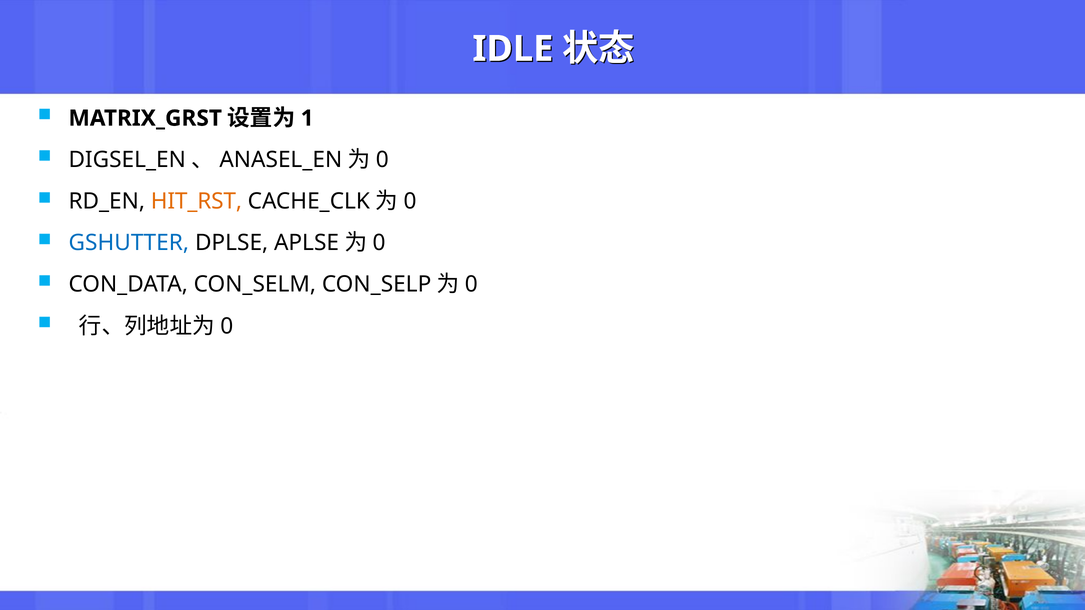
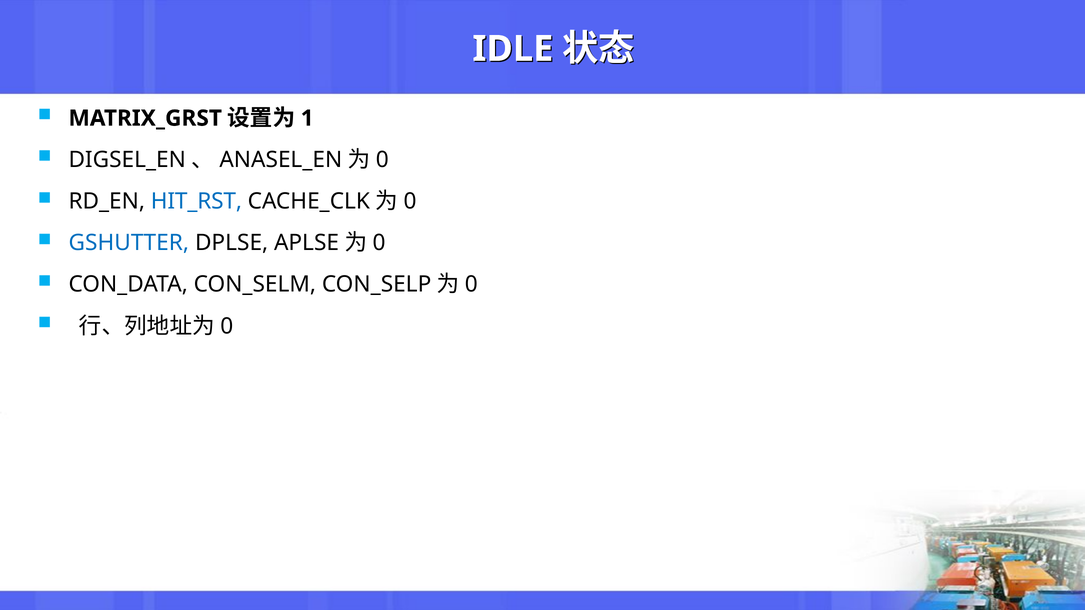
HIT_RST colour: orange -> blue
